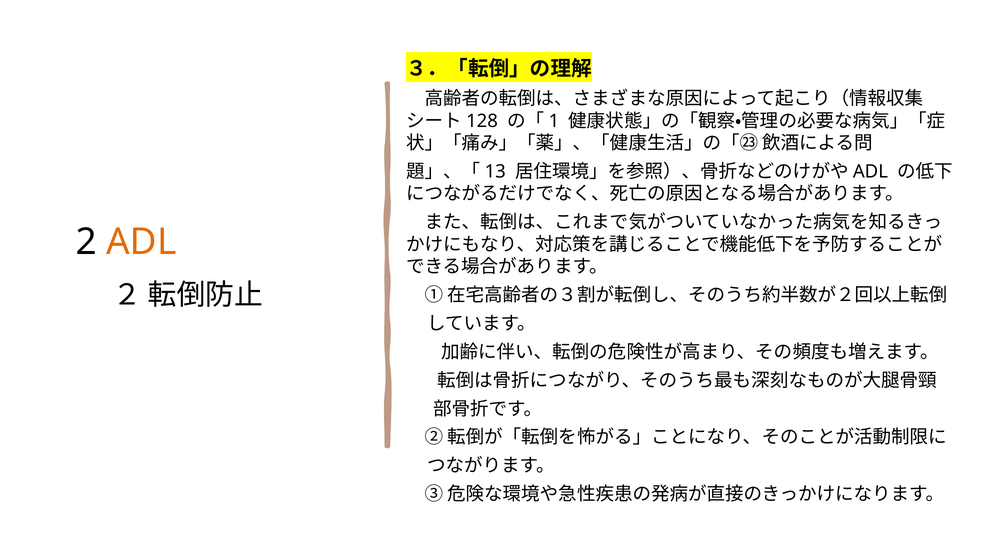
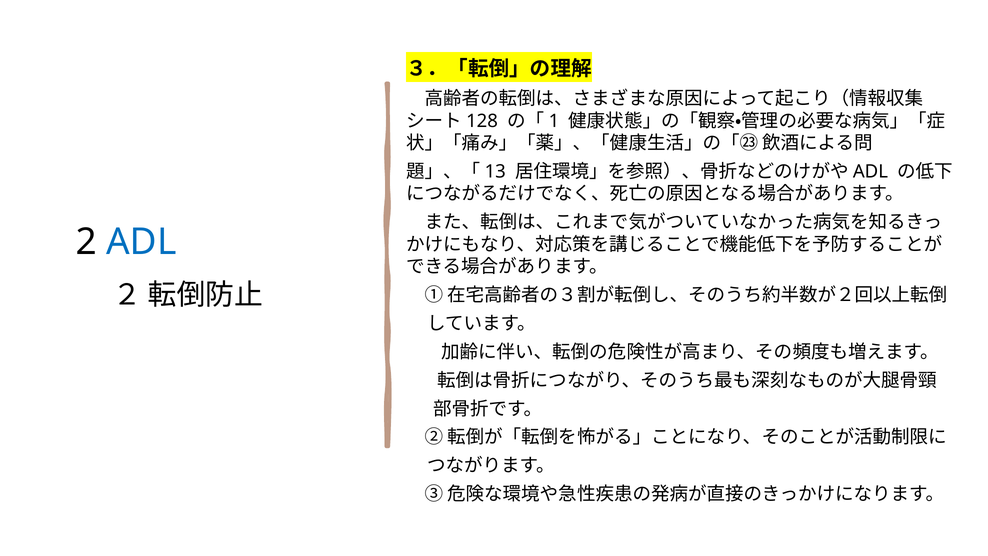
ADL colour: orange -> blue
